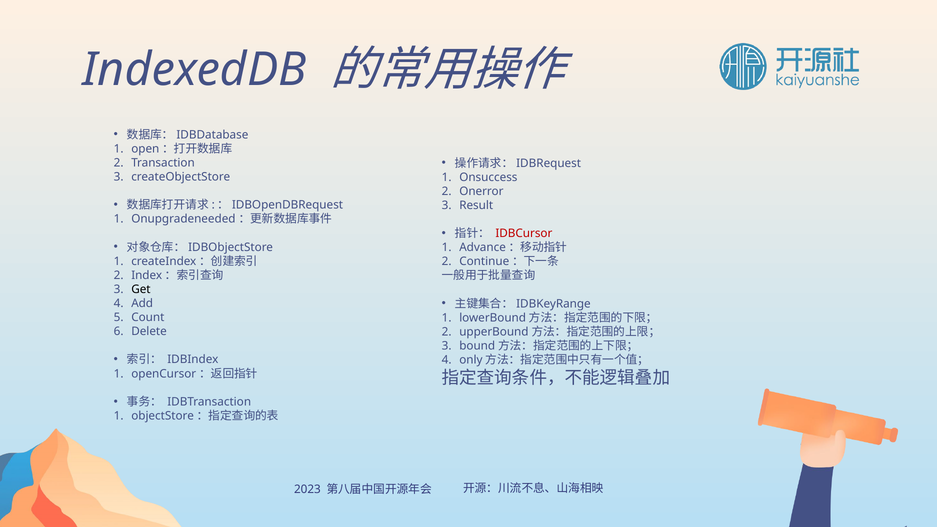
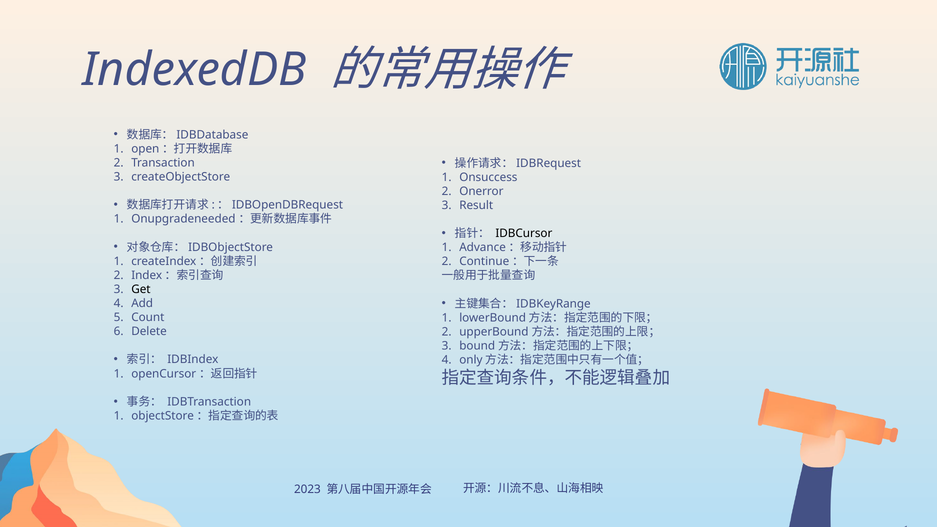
IDBCursor colour: red -> black
